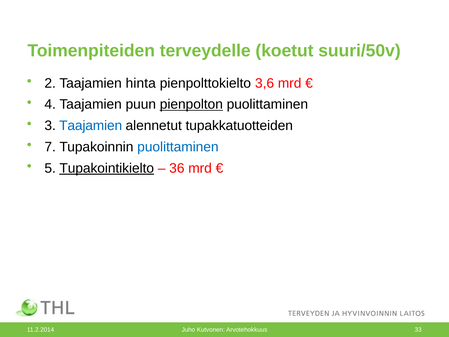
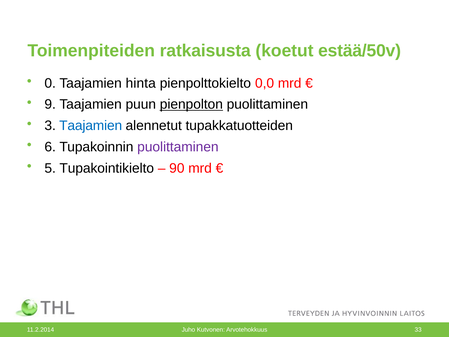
terveydelle: terveydelle -> ratkaisusta
suuri/50v: suuri/50v -> estää/50v
2: 2 -> 0
3,6: 3,6 -> 0,0
4: 4 -> 9
7: 7 -> 6
puolittaminen at (178, 147) colour: blue -> purple
Tupakointikielto underline: present -> none
36: 36 -> 90
